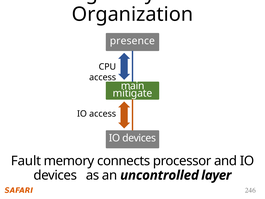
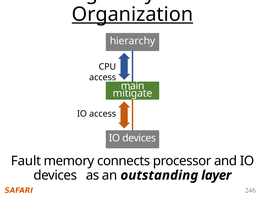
Organization underline: none -> present
presence: presence -> hierarchy
uncontrolled: uncontrolled -> outstanding
